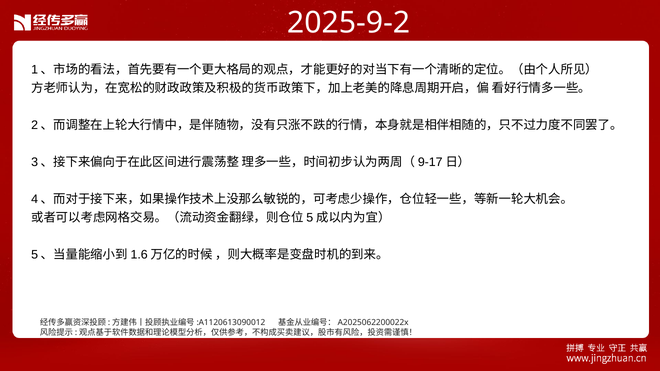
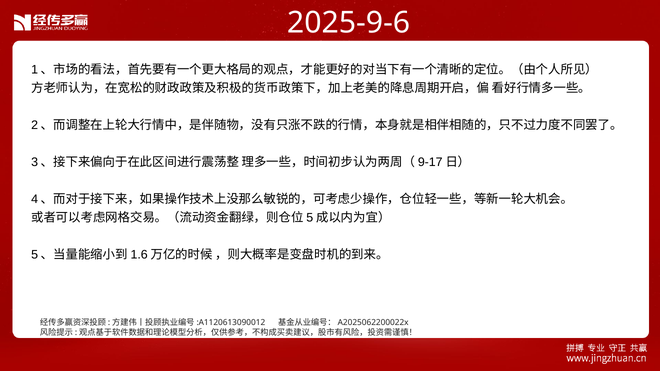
2025-9-2: 2025-9-2 -> 2025-9-6
